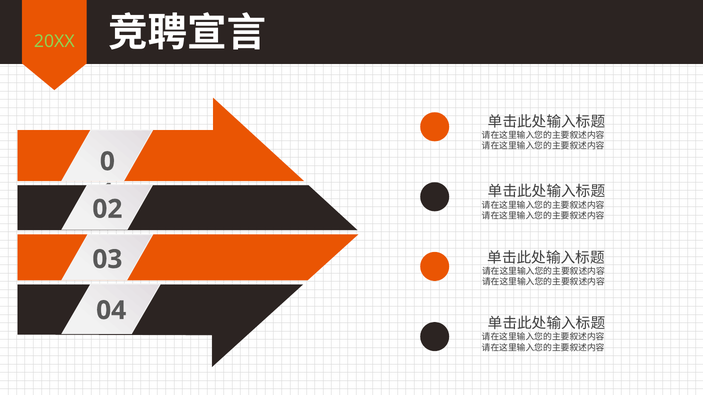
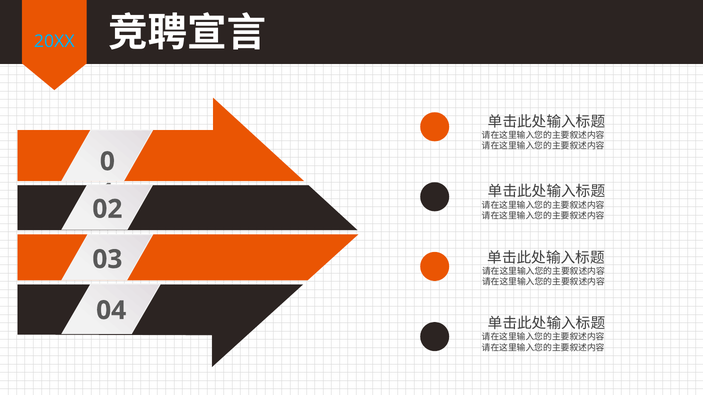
20XX colour: light green -> light blue
